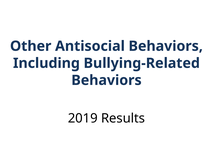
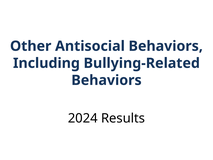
2019: 2019 -> 2024
